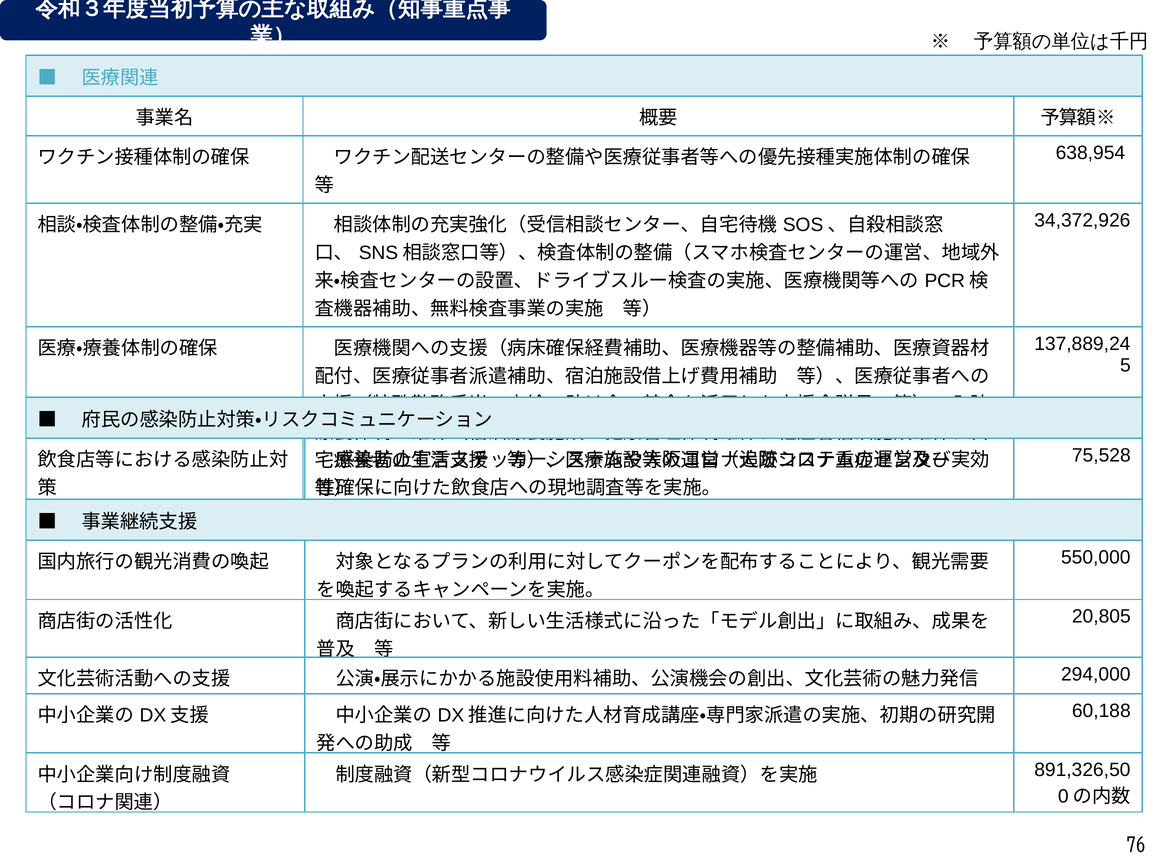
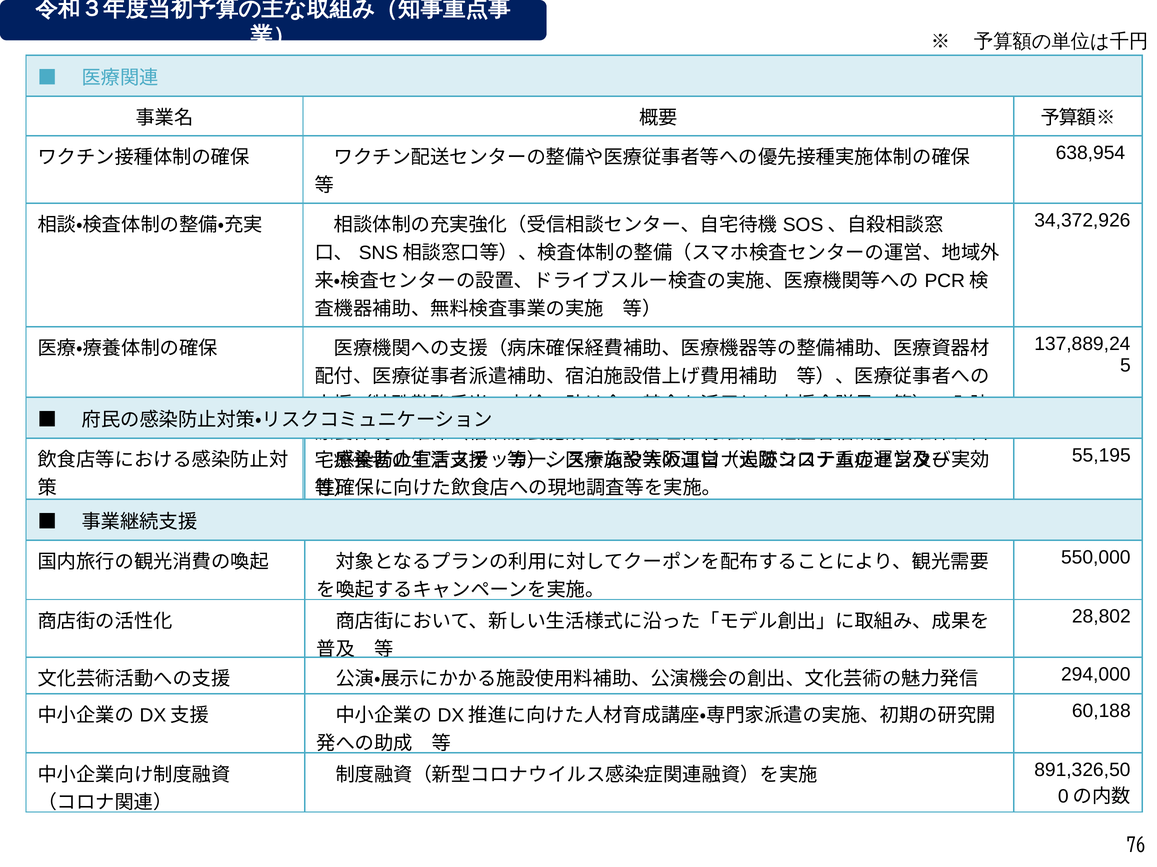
75,528: 75,528 -> 55,195
20,805: 20,805 -> 28,802
